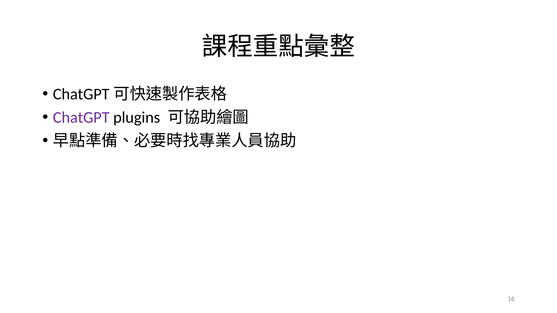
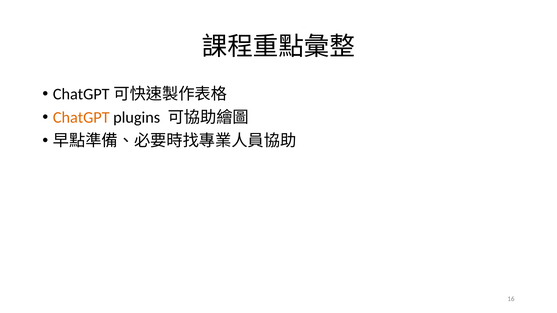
ChatGPT colour: purple -> orange
